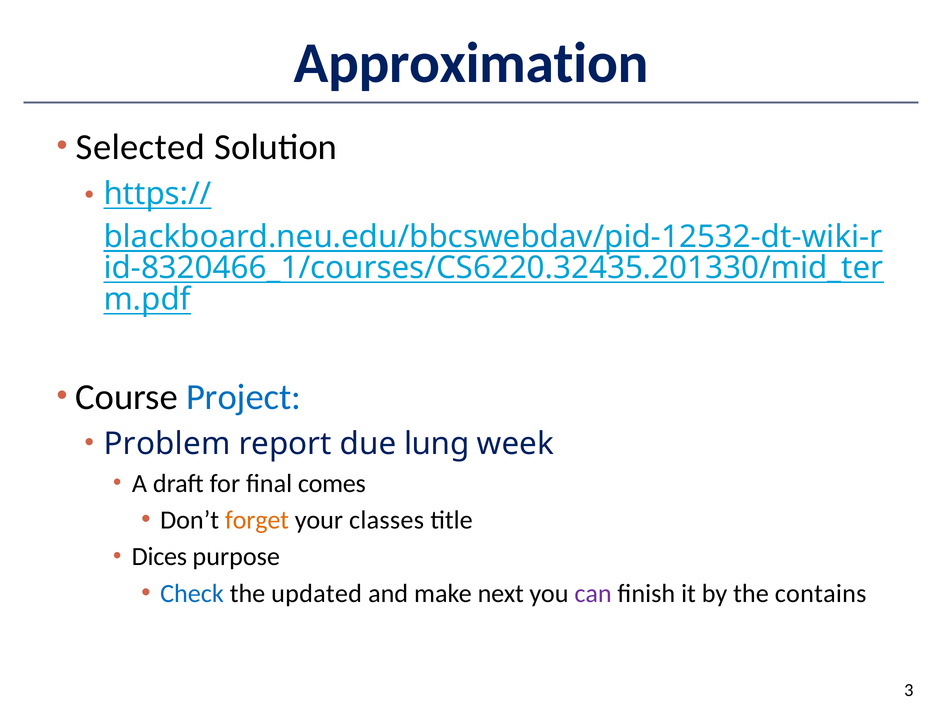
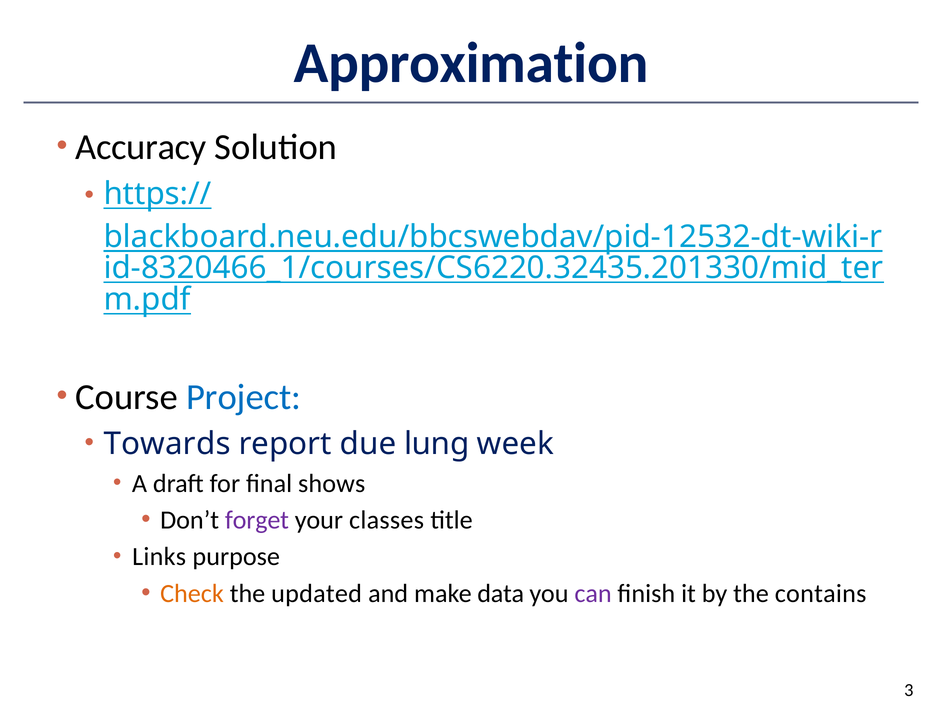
Selected: Selected -> Accuracy
Problem: Problem -> Towards
comes: comes -> shows
forget colour: orange -> purple
Dices: Dices -> Links
Check colour: blue -> orange
next: next -> data
